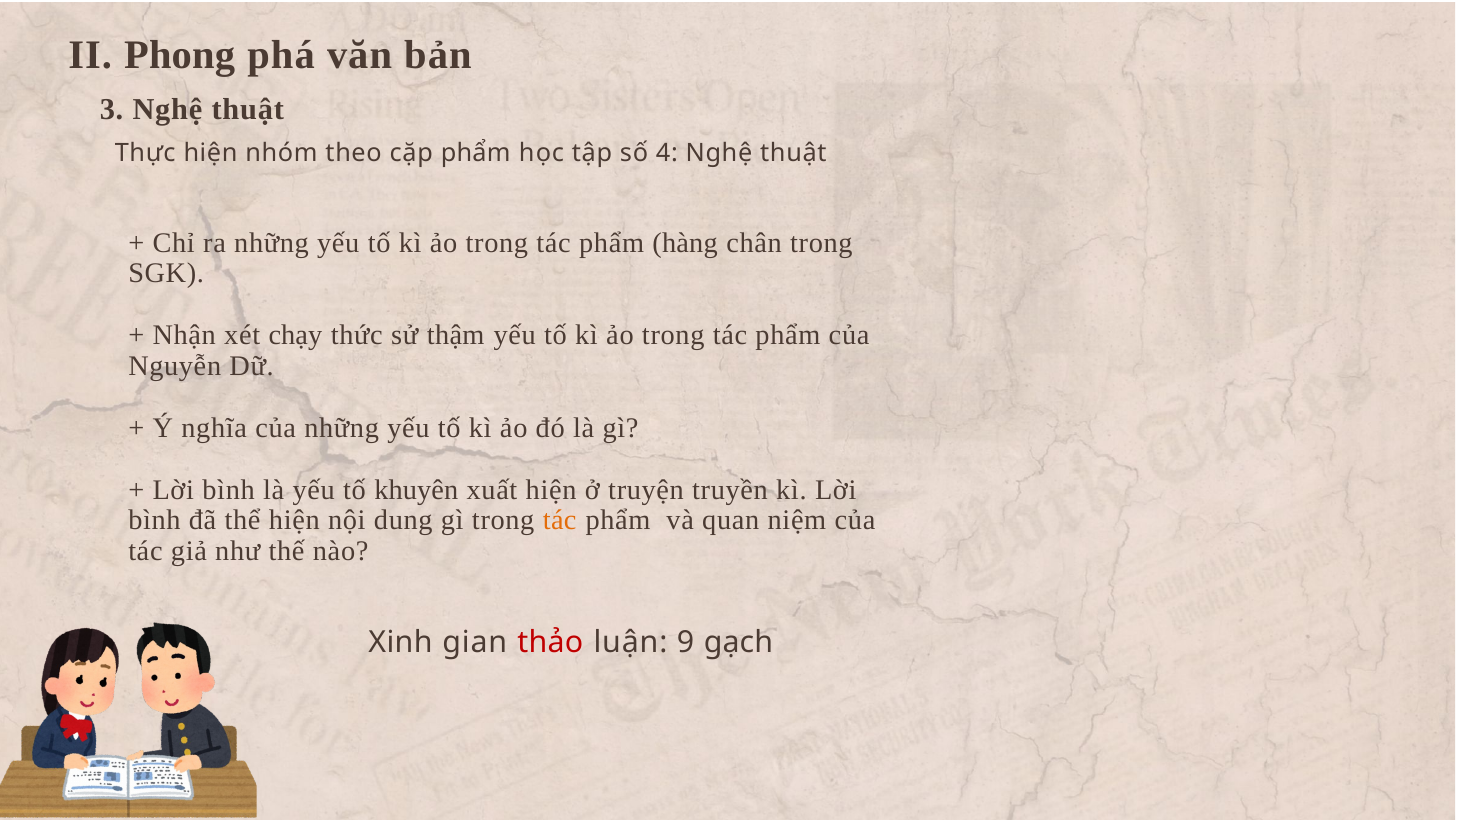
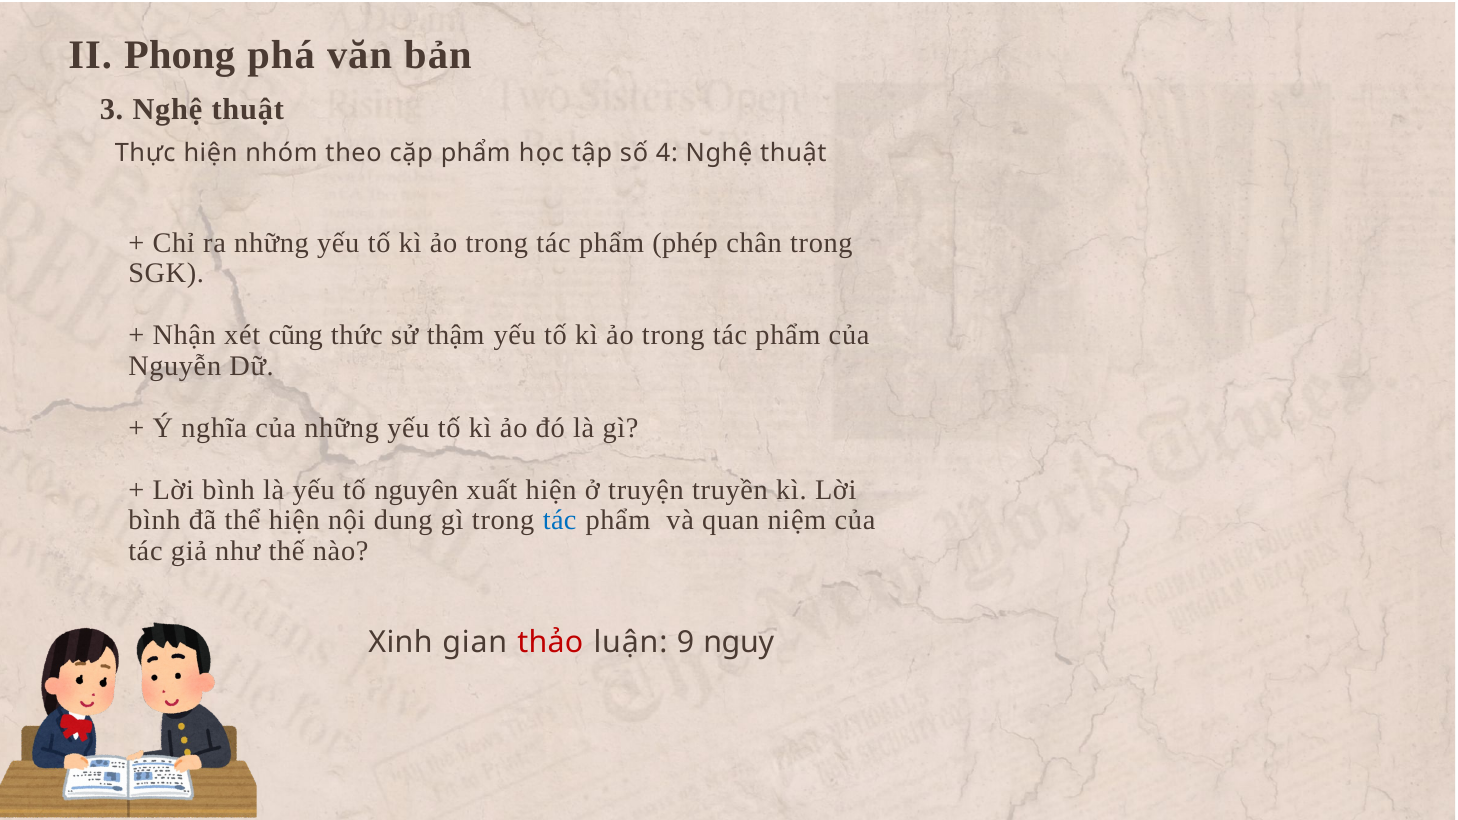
hàng: hàng -> phép
chạy: chạy -> cũng
khuyên: khuyên -> nguyên
tác at (560, 521) colour: orange -> blue
gạch: gạch -> nguy
